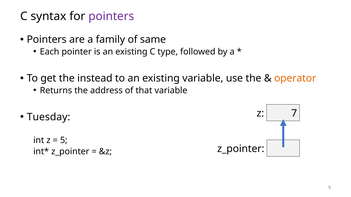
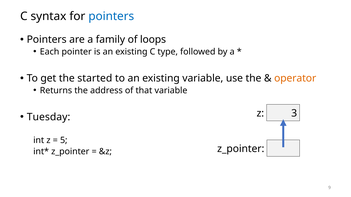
pointers at (111, 16) colour: purple -> blue
same: same -> loops
instead: instead -> started
7: 7 -> 3
